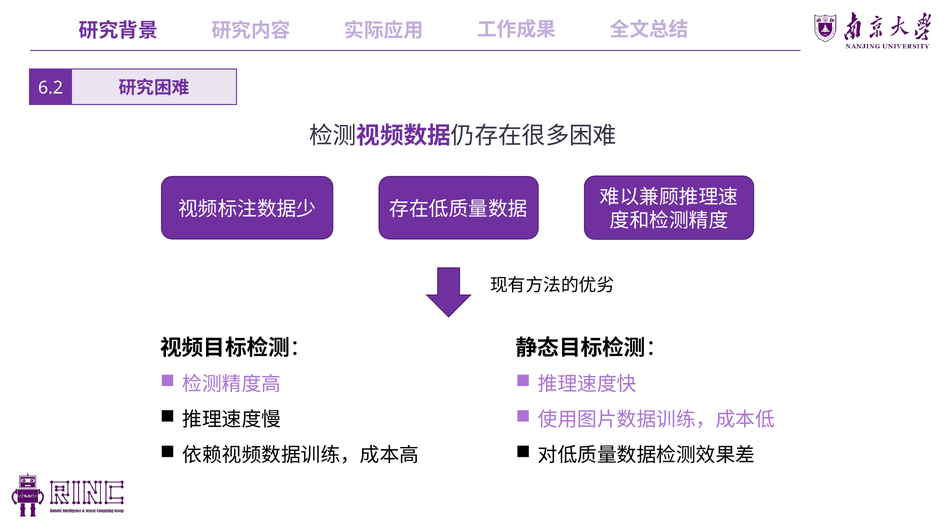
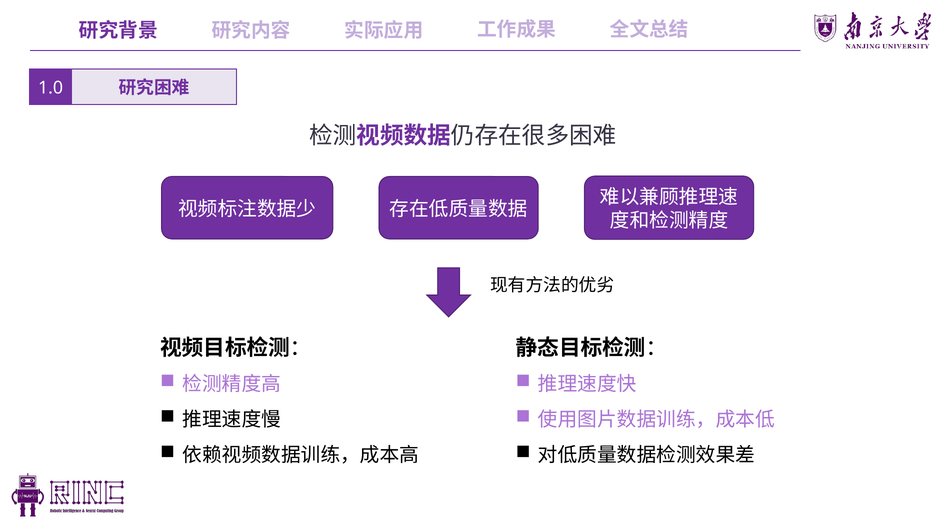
6.2: 6.2 -> 1.0
